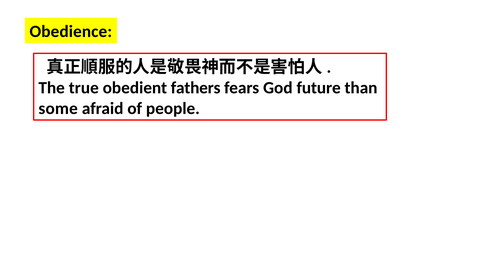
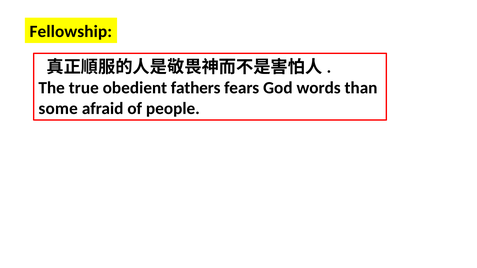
Obedience: Obedience -> Fellowship
future: future -> words
